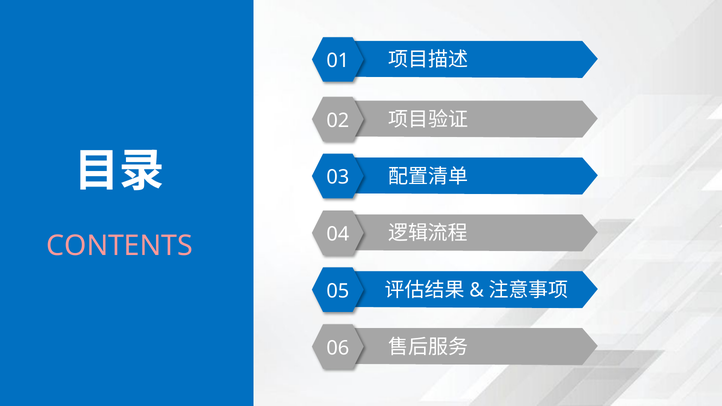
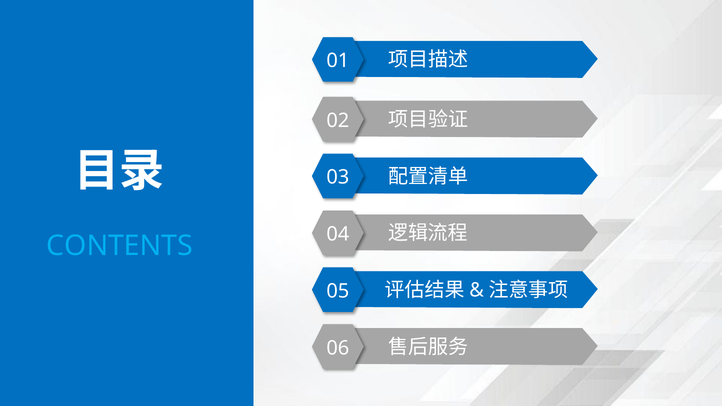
CONTENTS colour: pink -> light blue
